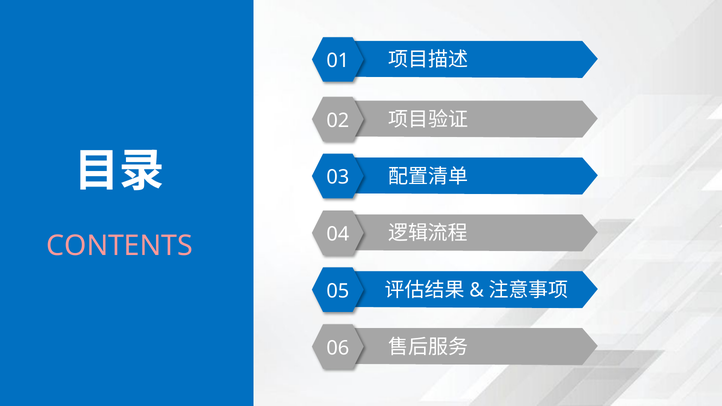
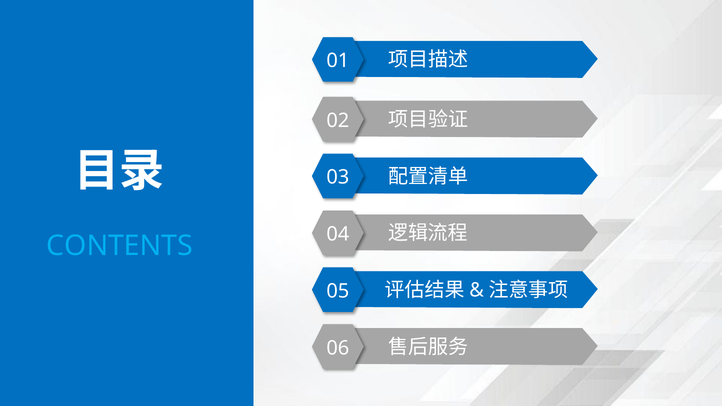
CONTENTS colour: pink -> light blue
